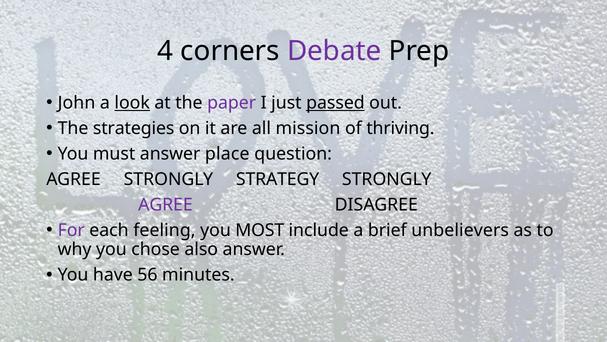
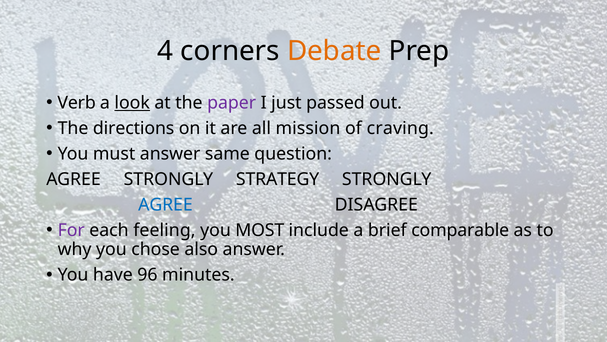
Debate colour: purple -> orange
John: John -> Verb
passed underline: present -> none
strategies: strategies -> directions
thriving: thriving -> craving
place: place -> same
AGREE at (165, 204) colour: purple -> blue
unbelievers: unbelievers -> comparable
56: 56 -> 96
